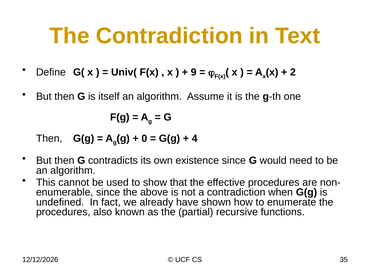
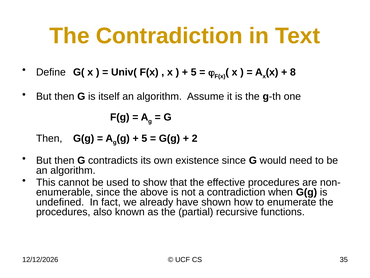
9 at (194, 72): 9 -> 5
2: 2 -> 8
0 at (144, 138): 0 -> 5
4: 4 -> 2
